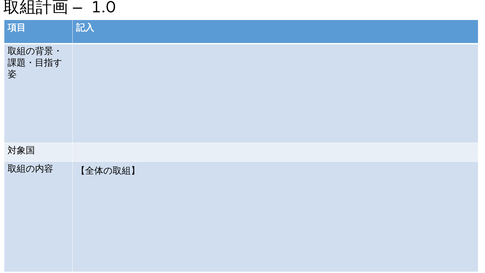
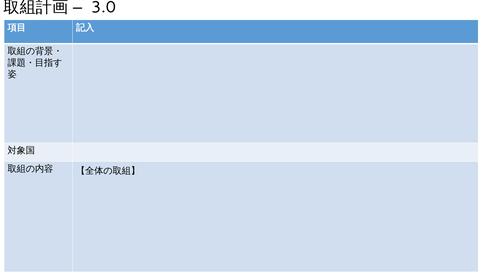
1.0: 1.0 -> 3.0
